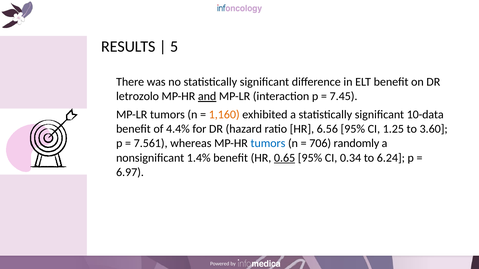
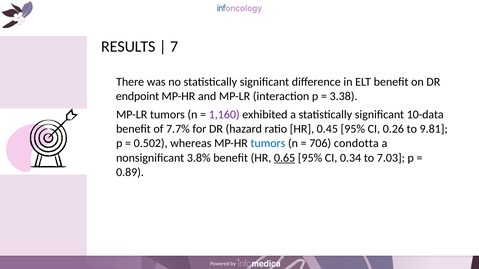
5: 5 -> 7
letrozolo: letrozolo -> endpoint
and underline: present -> none
7.45: 7.45 -> 3.38
1,160 colour: orange -> purple
4.4%: 4.4% -> 7.7%
6.56: 6.56 -> 0.45
1.25: 1.25 -> 0.26
3.60: 3.60 -> 9.81
7.561: 7.561 -> 0.502
randomly: randomly -> condotta
1.4%: 1.4% -> 3.8%
6.24: 6.24 -> 7.03
6.97: 6.97 -> 0.89
